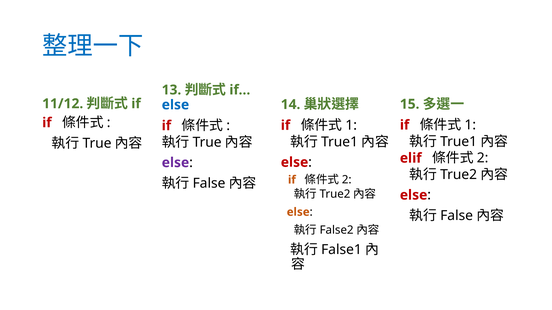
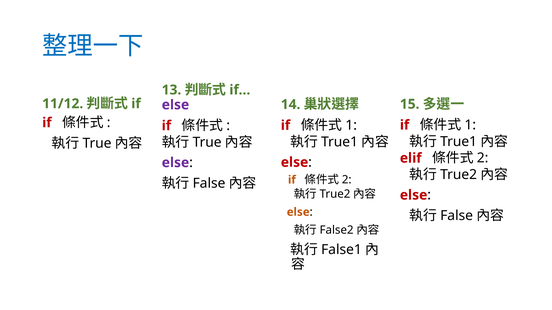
else at (175, 105) colour: blue -> purple
